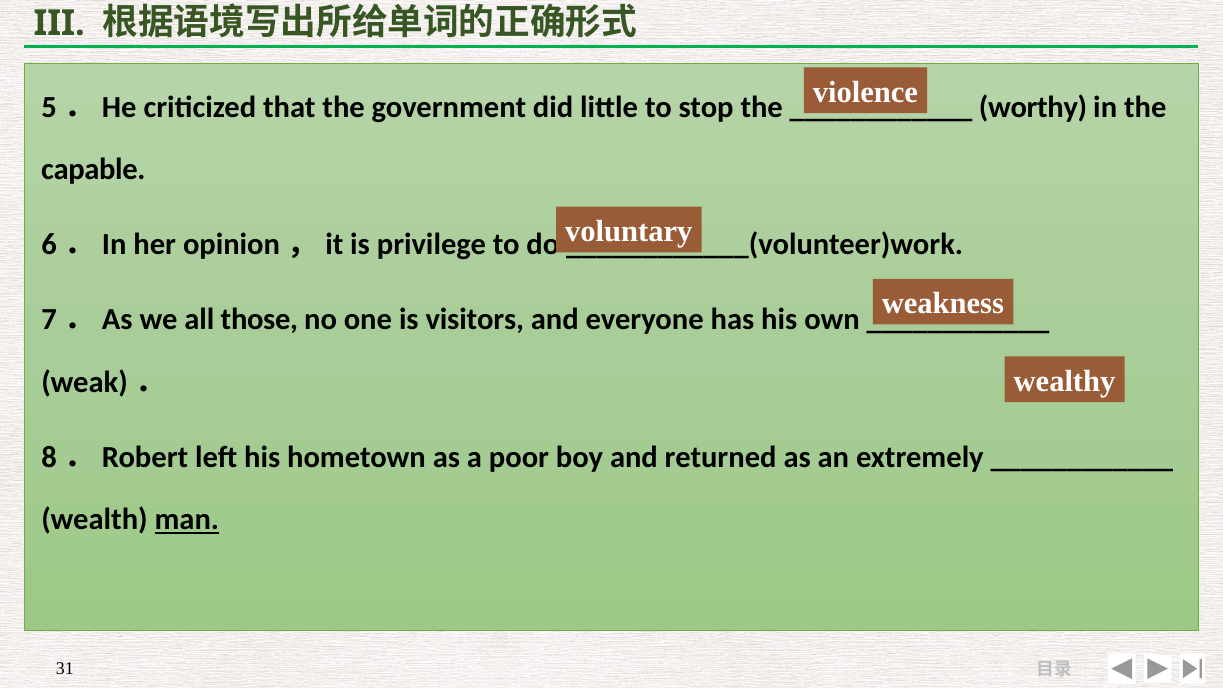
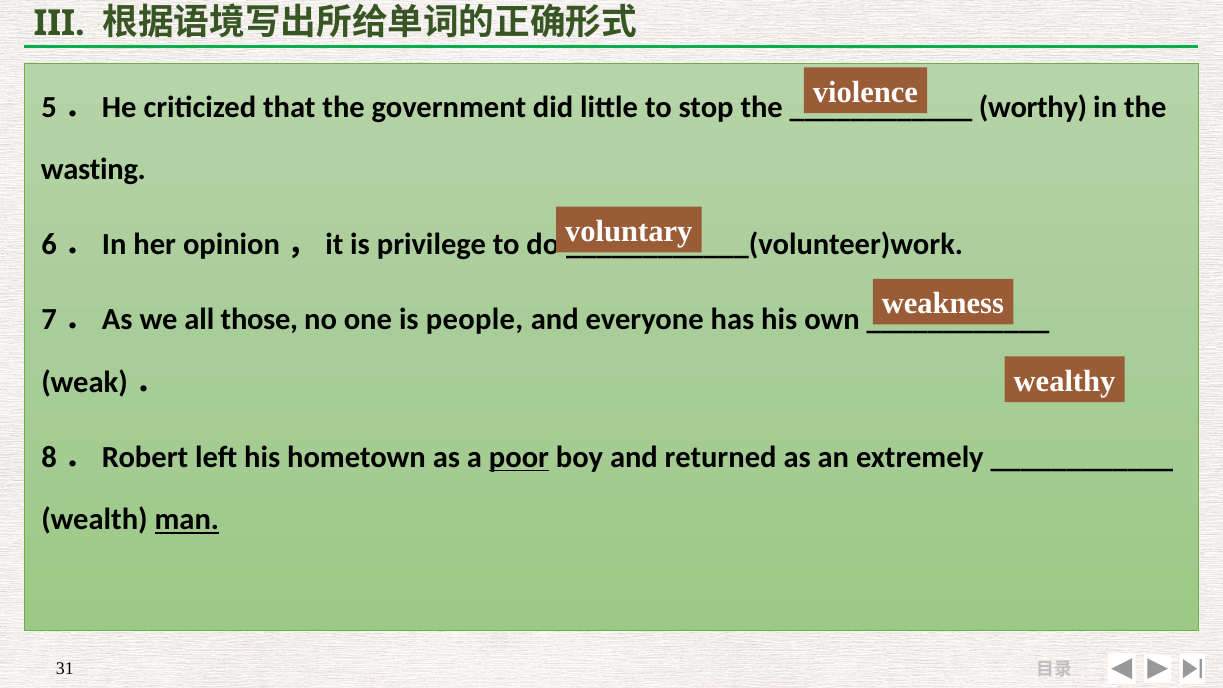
capable: capable -> wasting
visitors: visitors -> people
poor underline: none -> present
